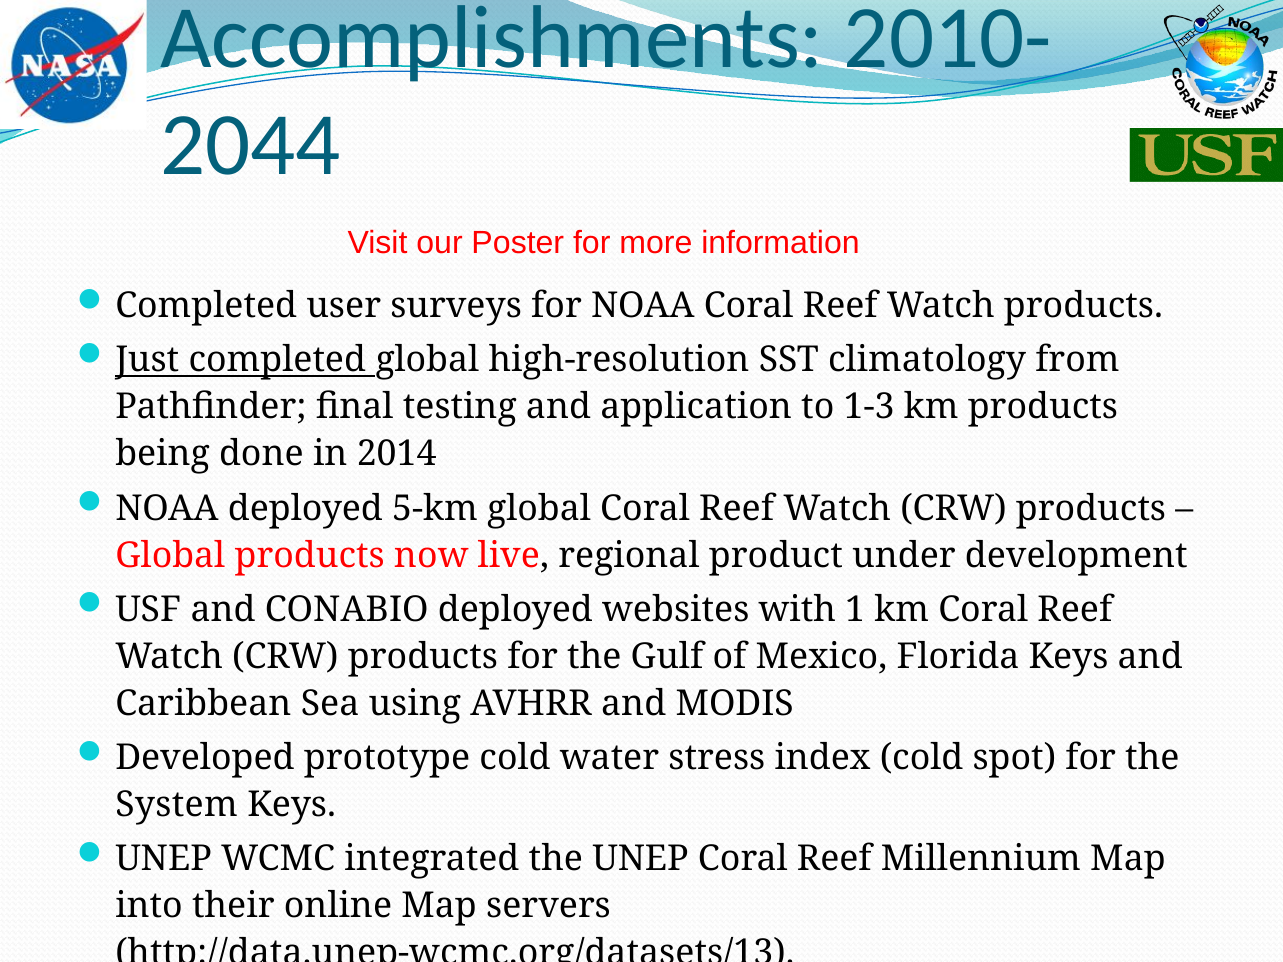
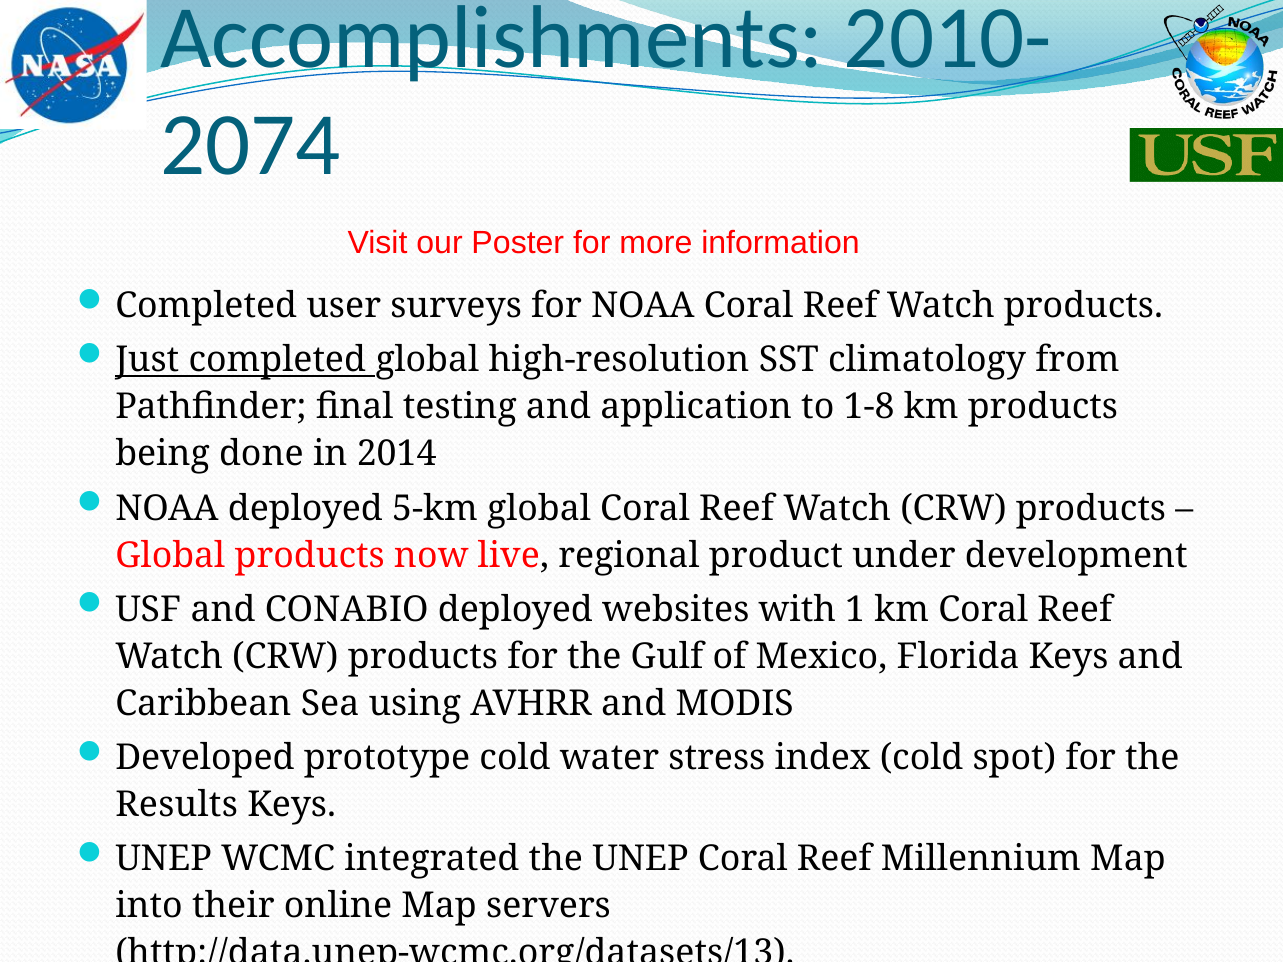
2044: 2044 -> 2074
1-3: 1-3 -> 1-8
System: System -> Results
